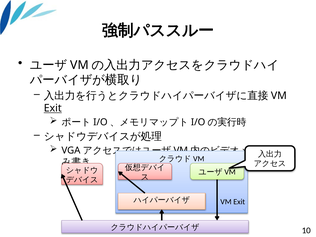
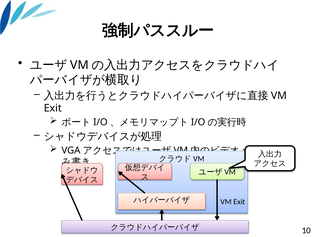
Exit at (53, 108) underline: present -> none
